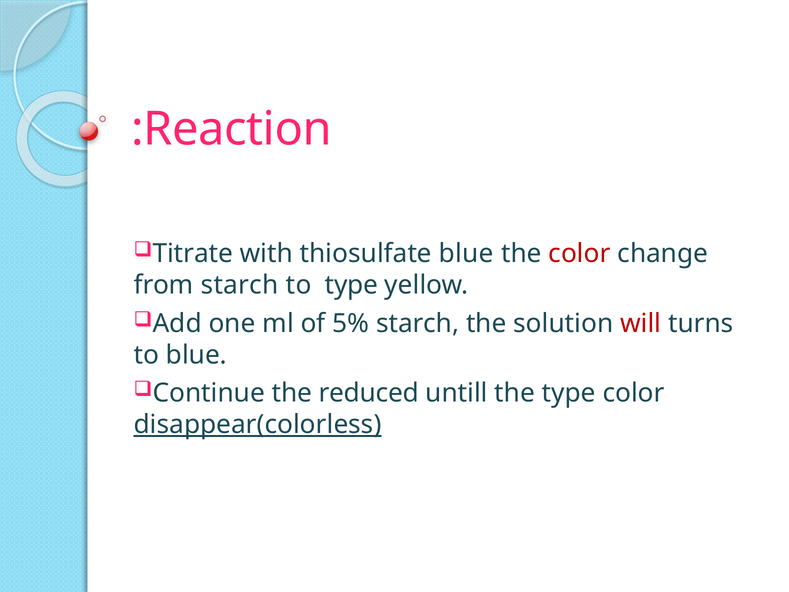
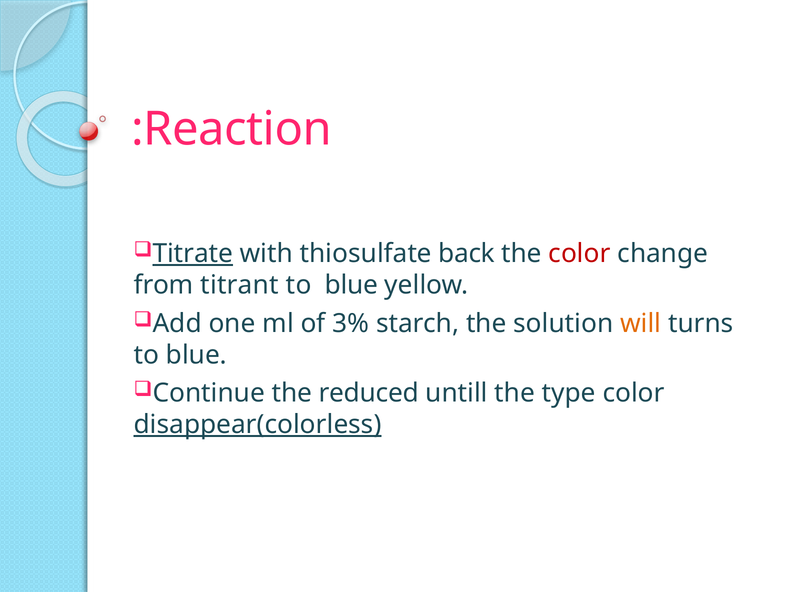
Titrate underline: none -> present
thiosulfate blue: blue -> back
from starch: starch -> titrant
type at (352, 285): type -> blue
5%: 5% -> 3%
will colour: red -> orange
